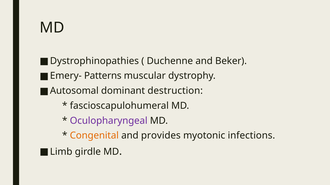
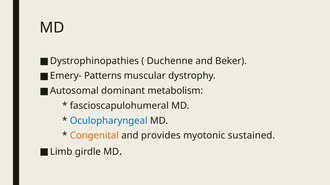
destruction: destruction -> metabolism
Oculopharyngeal colour: purple -> blue
infections: infections -> sustained
